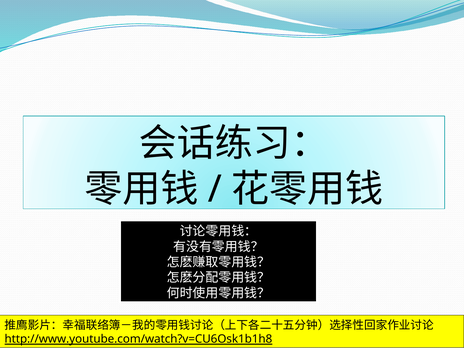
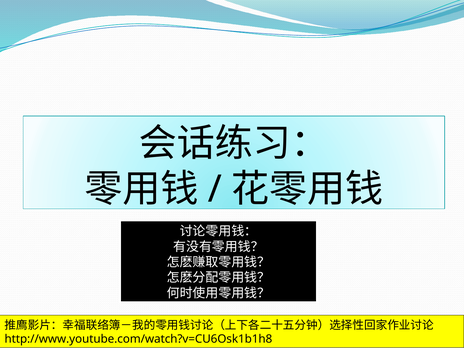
http://www.youtube.com/watch?v=CU6Osk1b1h8 underline: present -> none
